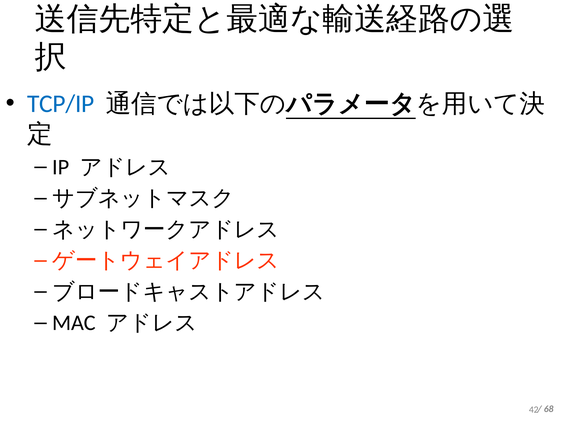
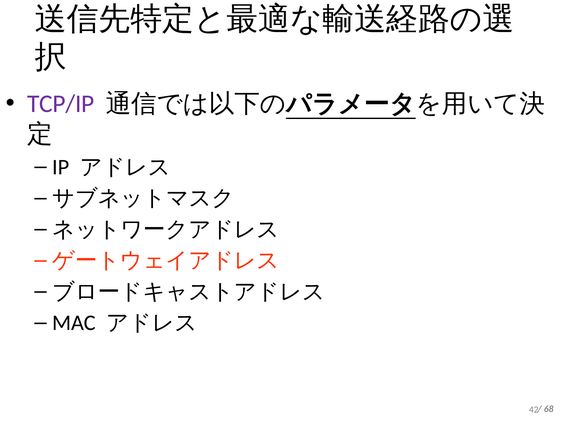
TCP/IP colour: blue -> purple
